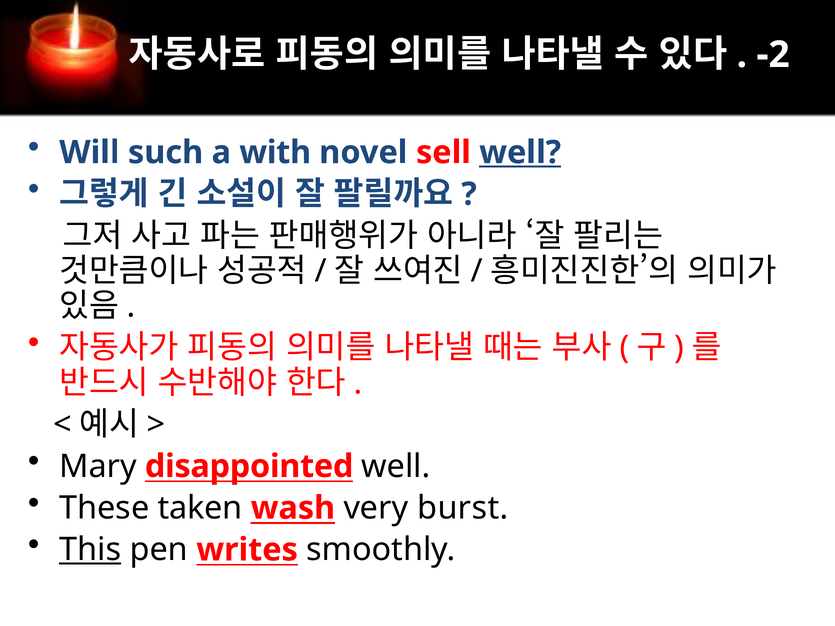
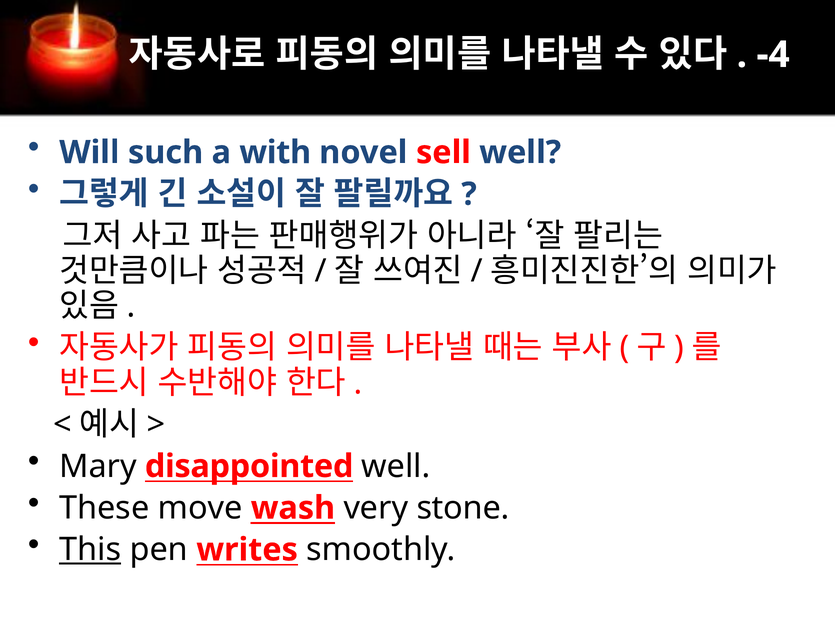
-2: -2 -> -4
well at (520, 153) underline: present -> none
taken: taken -> move
burst: burst -> stone
